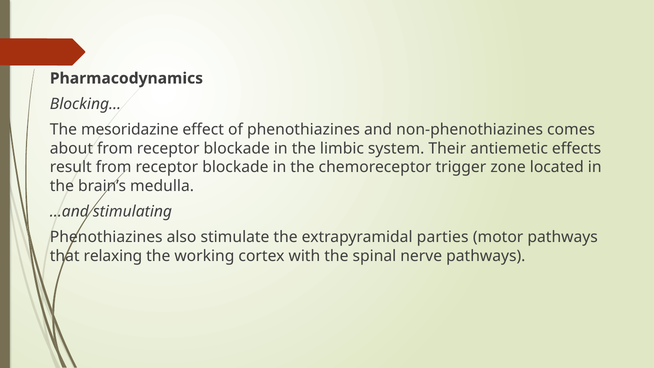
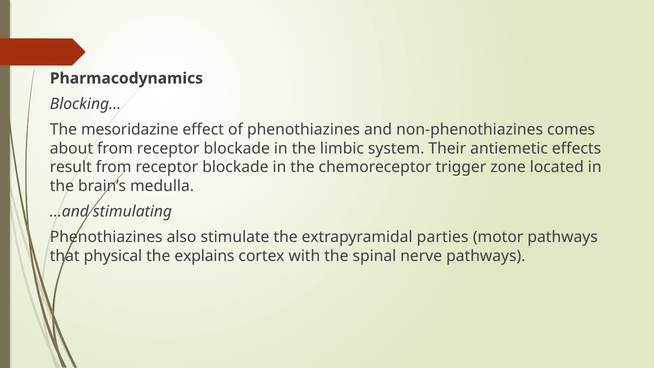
relaxing: relaxing -> physical
working: working -> explains
